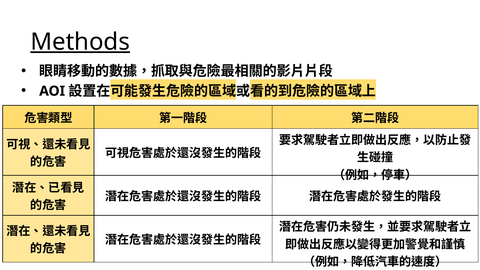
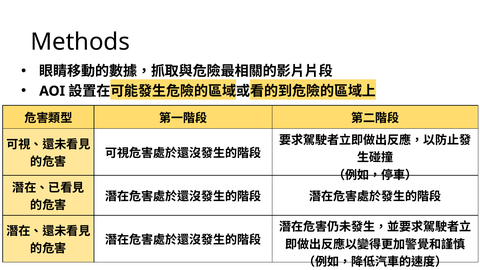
Methods underline: present -> none
